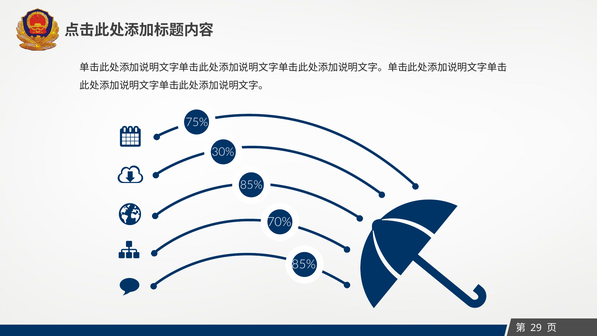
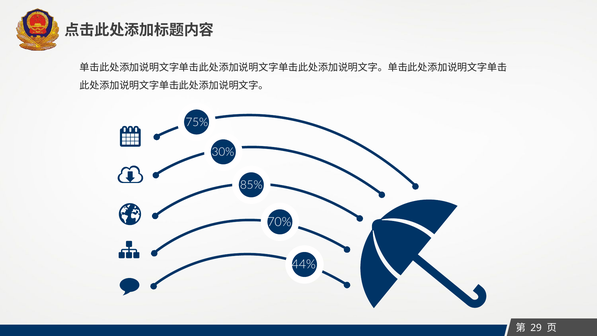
85% at (304, 264): 85% -> 44%
